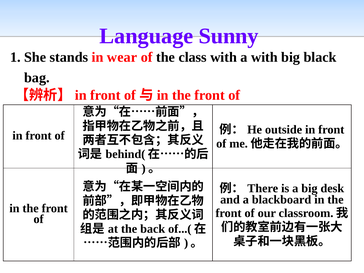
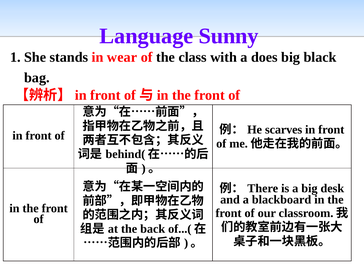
a with: with -> does
outside: outside -> scarves
